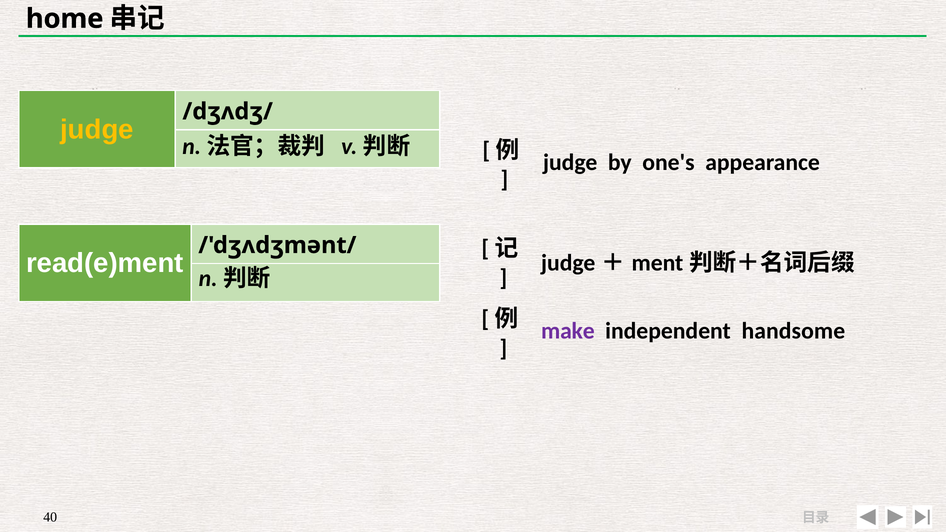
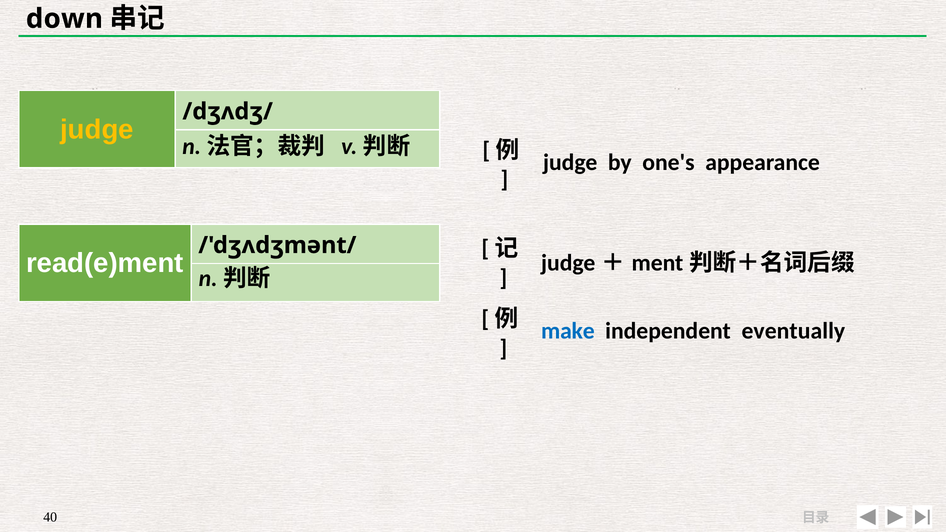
home: home -> down
make colour: purple -> blue
handsome: handsome -> eventually
